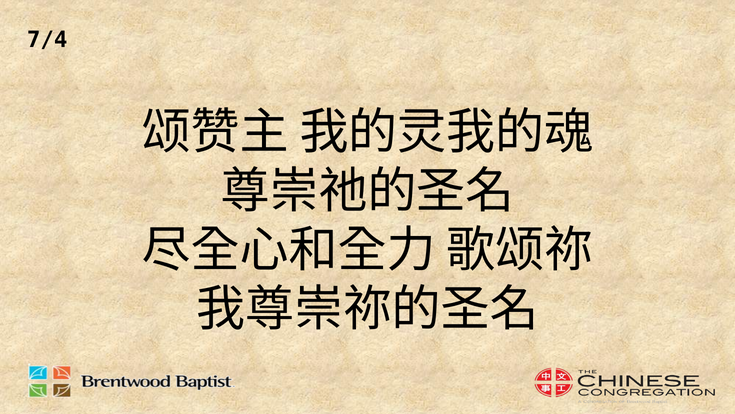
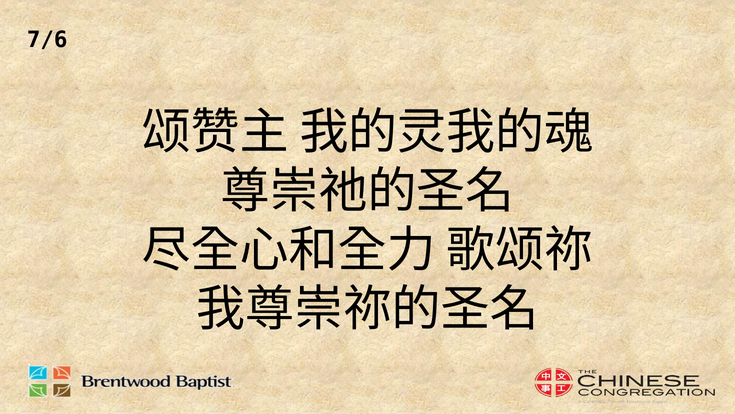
7/4: 7/4 -> 7/6
